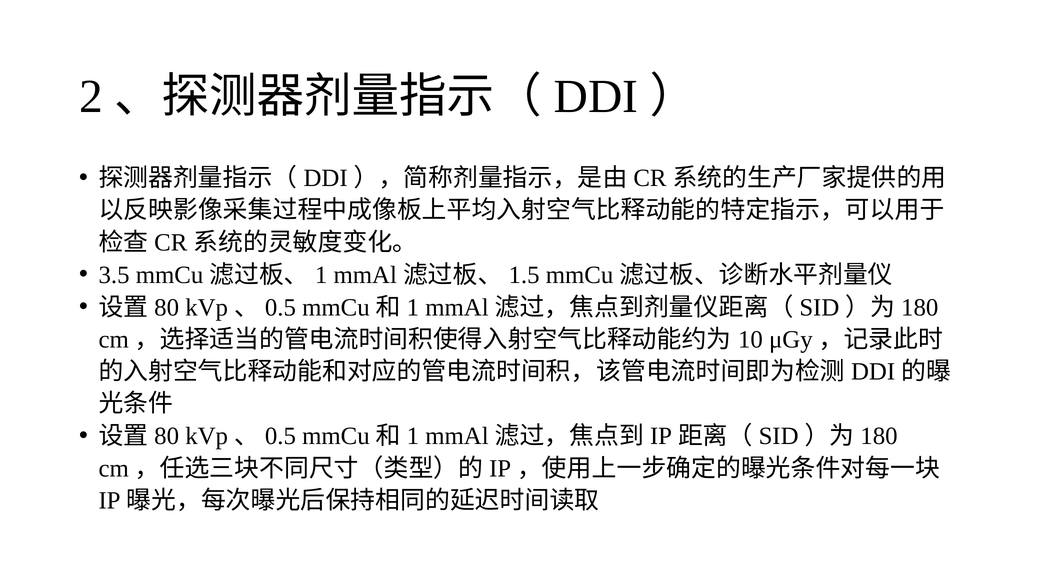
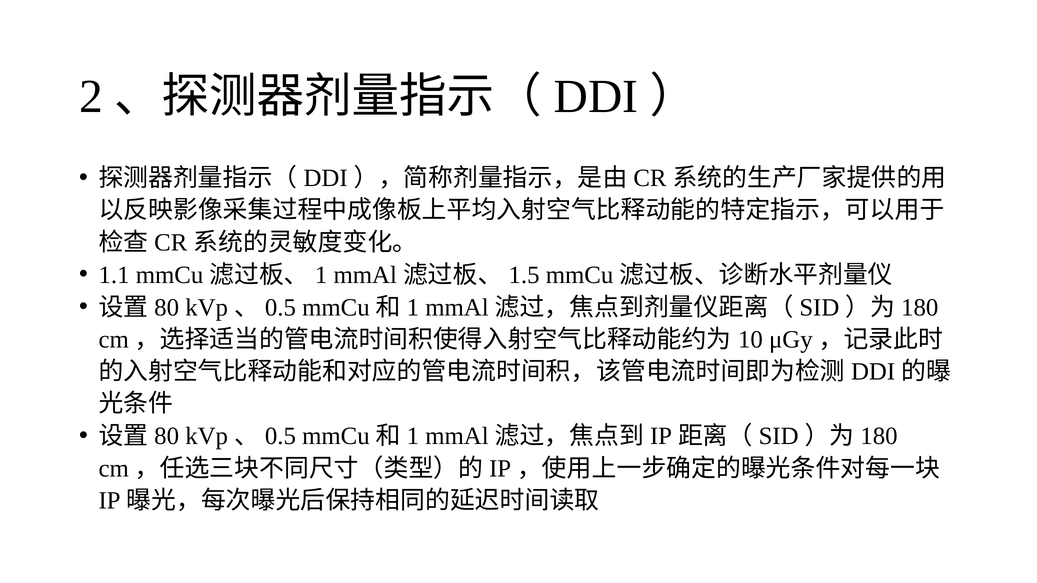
3.5: 3.5 -> 1.1
